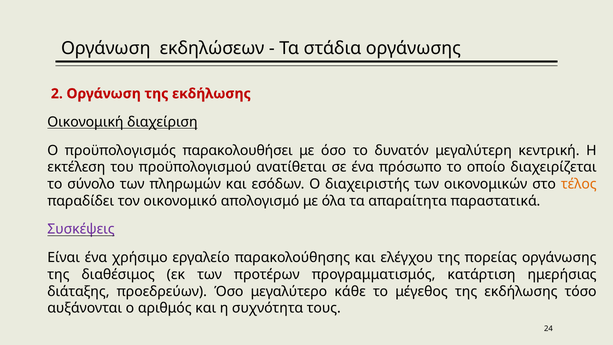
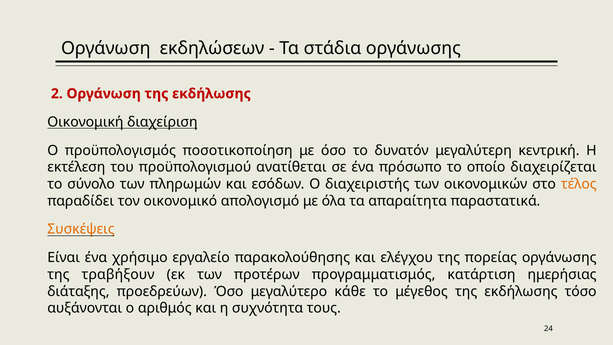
παρακολουθήσει: παρακολουθήσει -> ποσοτικοποίηση
Συσκέψεις colour: purple -> orange
διαθέσιμος: διαθέσιμος -> τραβήξουν
